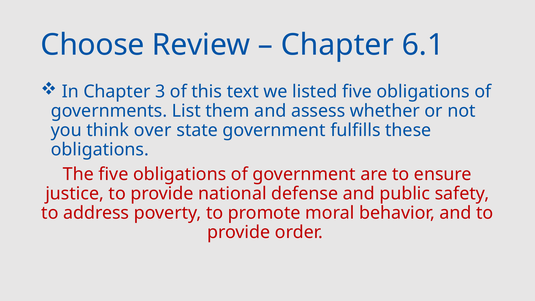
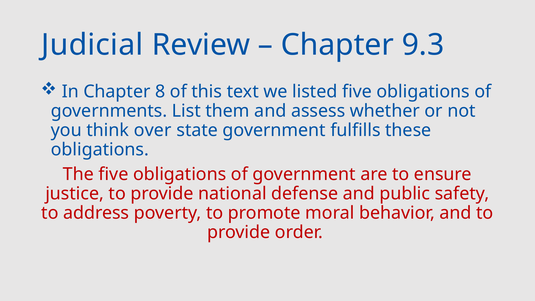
Choose: Choose -> Judicial
6.1: 6.1 -> 9.3
3: 3 -> 8
